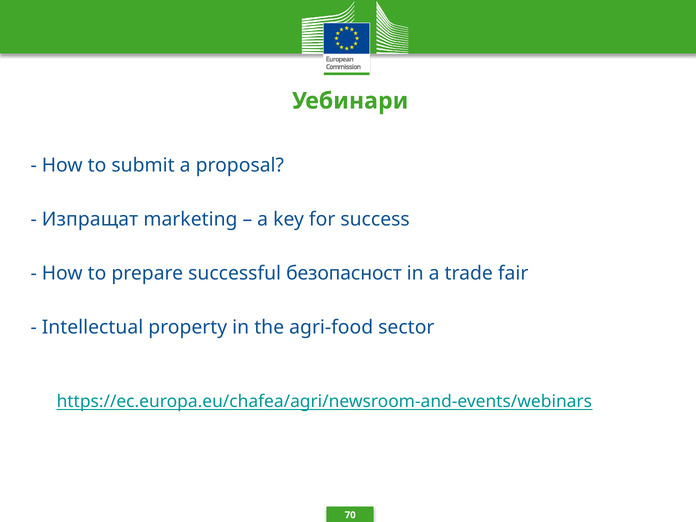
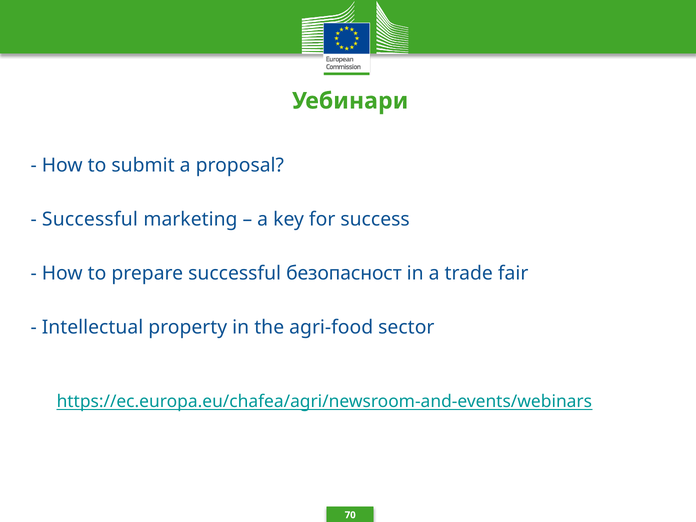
Изпращат at (90, 219): Изпращат -> Successful
